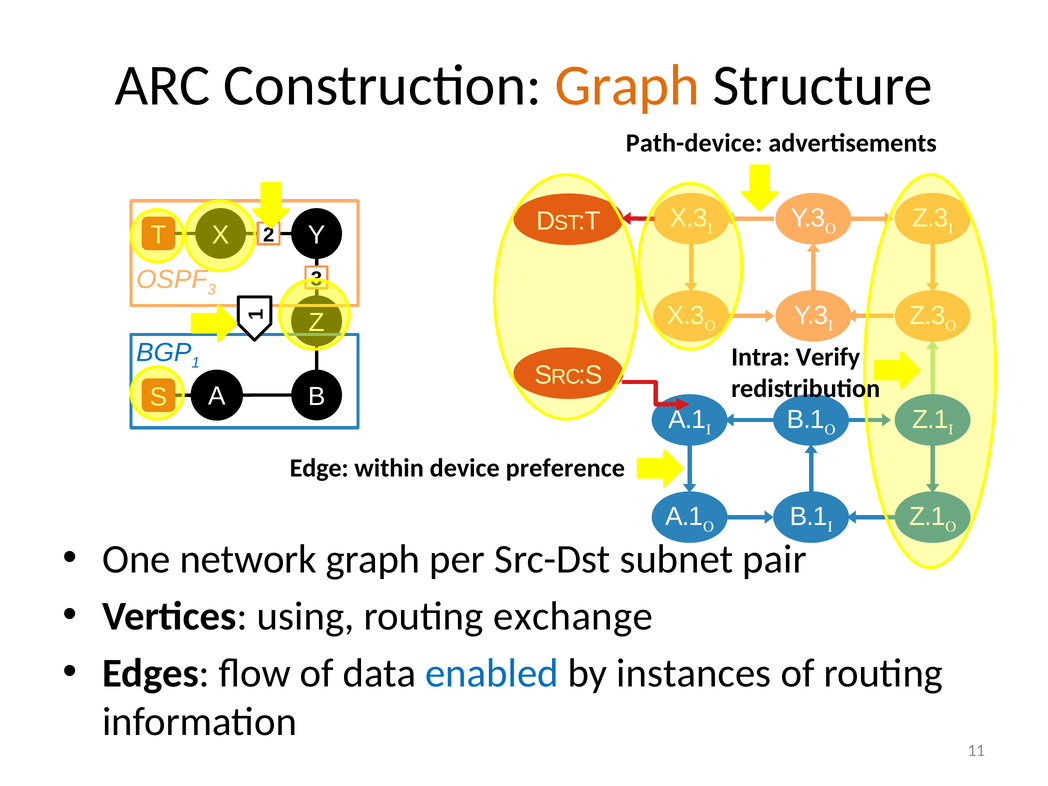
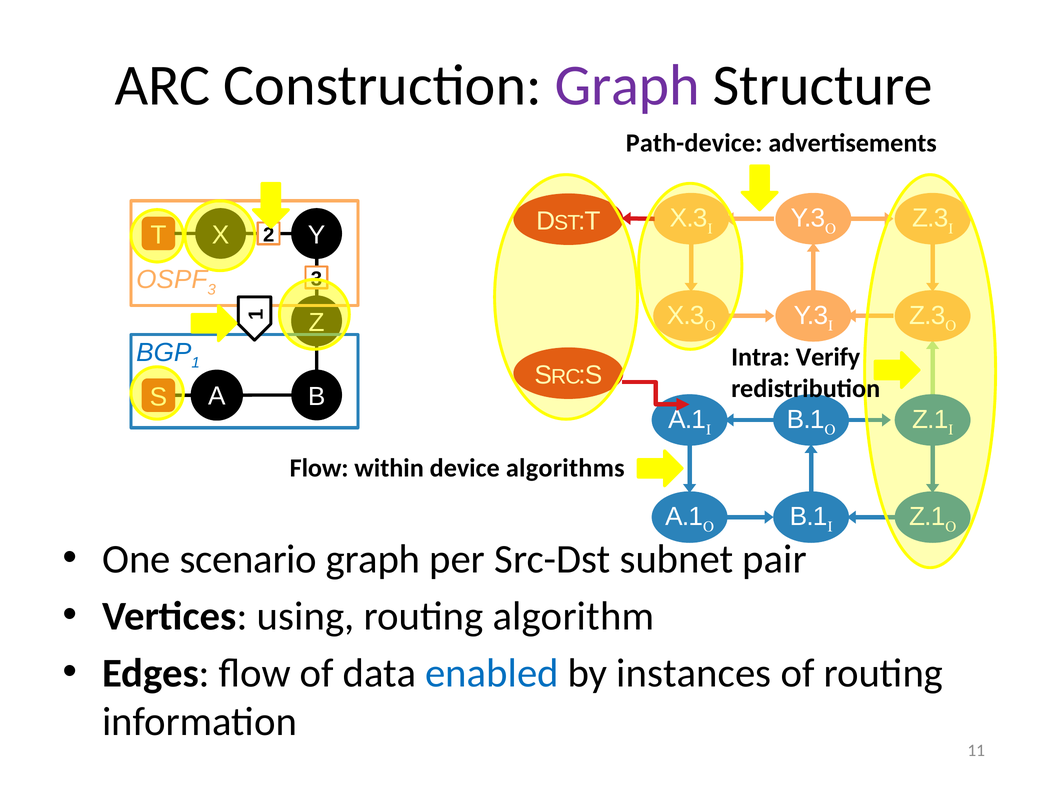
Graph at (627, 85) colour: orange -> purple
Edge at (319, 468): Edge -> Flow
preference: preference -> algorithms
network: network -> scenario
exchange: exchange -> algorithm
